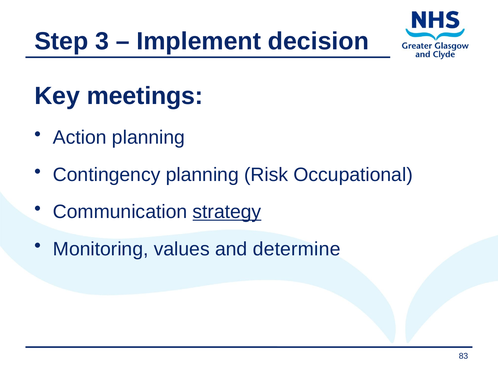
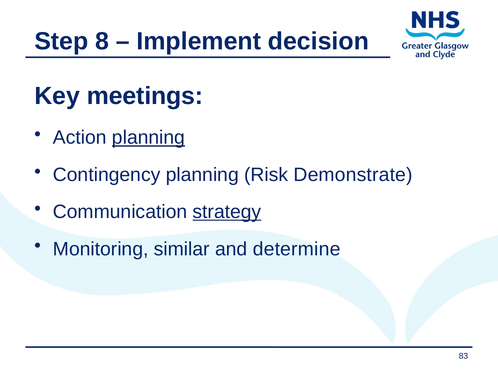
3: 3 -> 8
planning at (149, 138) underline: none -> present
Occupational: Occupational -> Demonstrate
values: values -> similar
